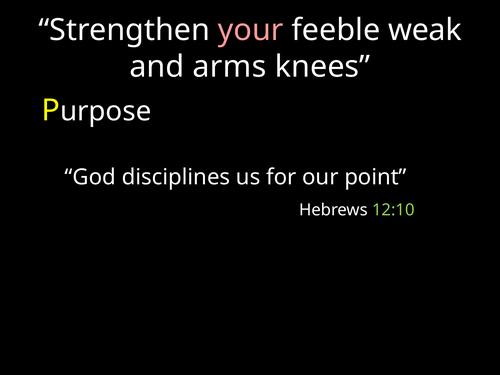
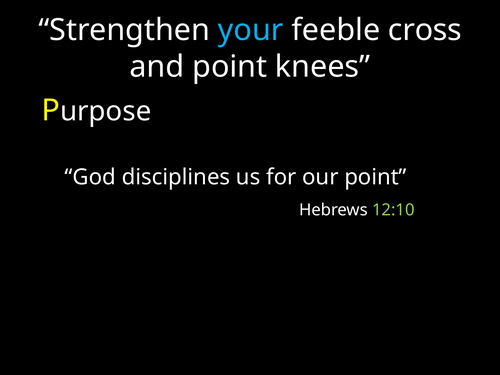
your colour: pink -> light blue
weak: weak -> cross
and arms: arms -> point
